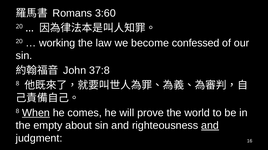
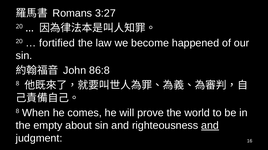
3:60: 3:60 -> 3:27
working: working -> fortified
confessed: confessed -> happened
37:8: 37:8 -> 86:8
When underline: present -> none
